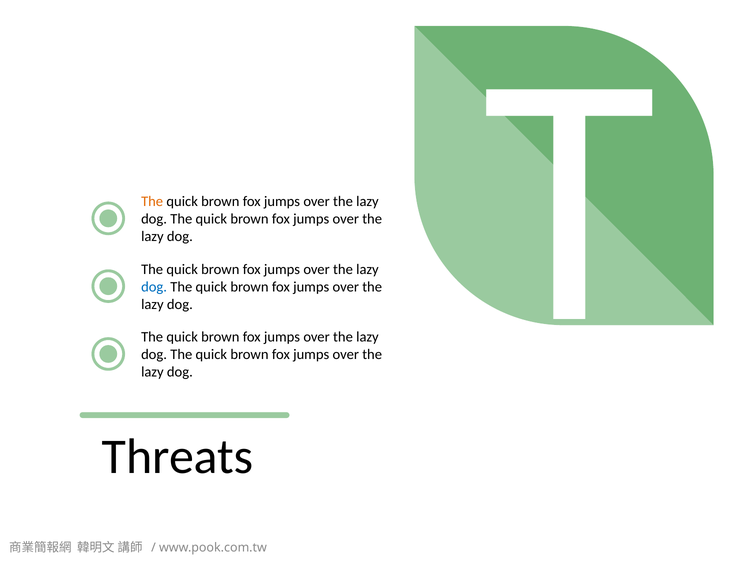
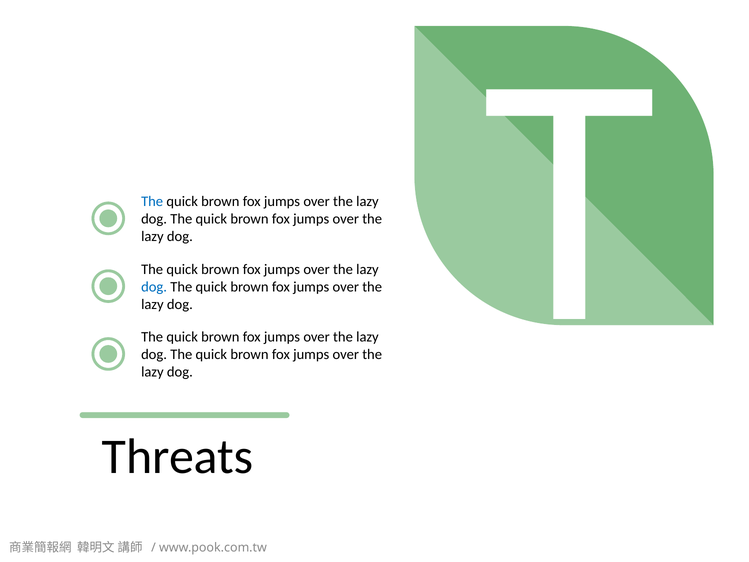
The at (152, 201) colour: orange -> blue
